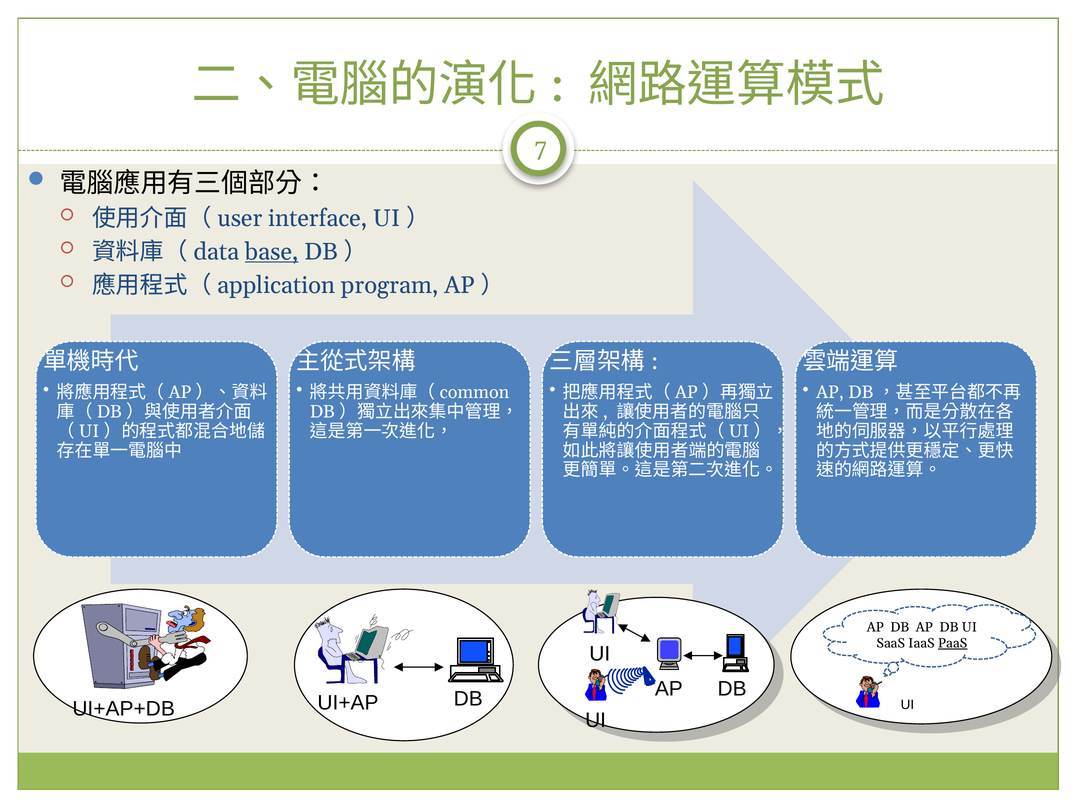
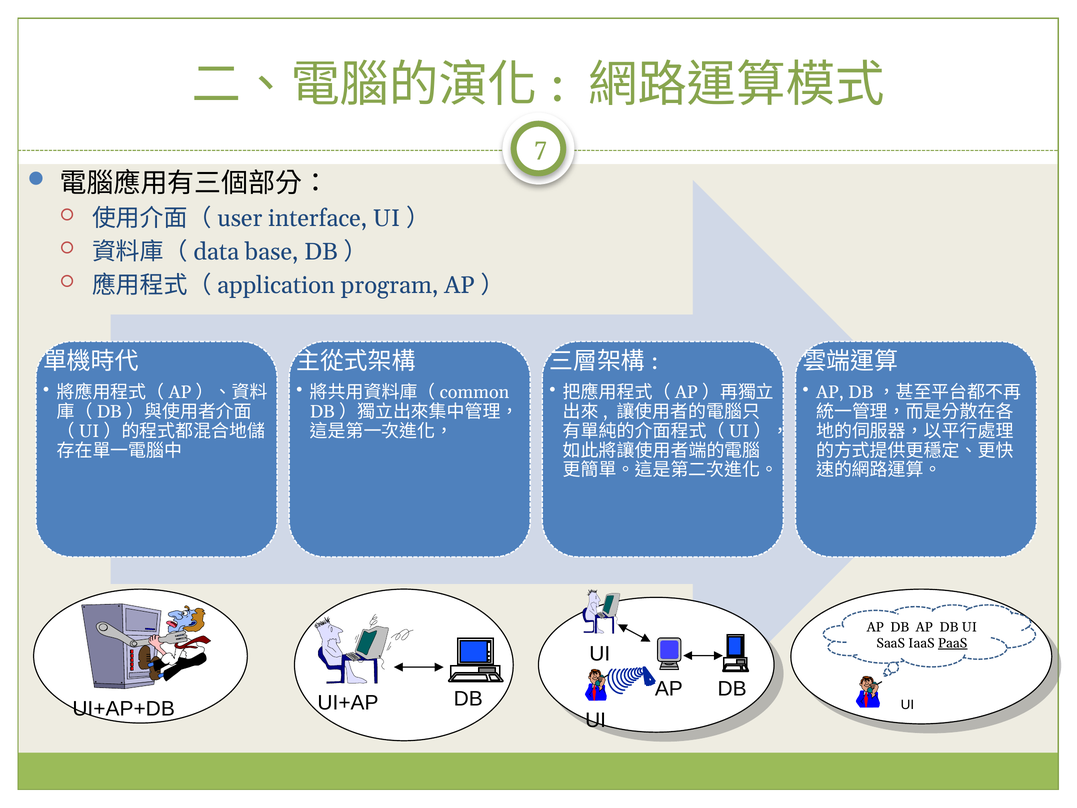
base underline: present -> none
